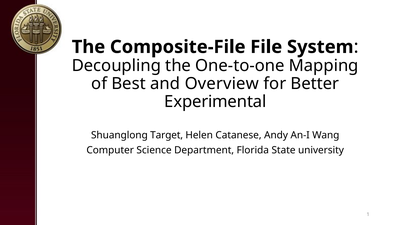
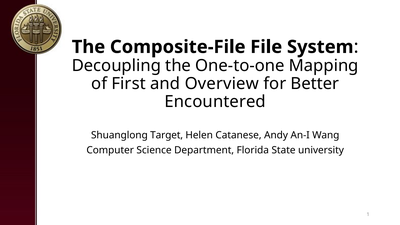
Best: Best -> First
Experimental: Experimental -> Encountered
